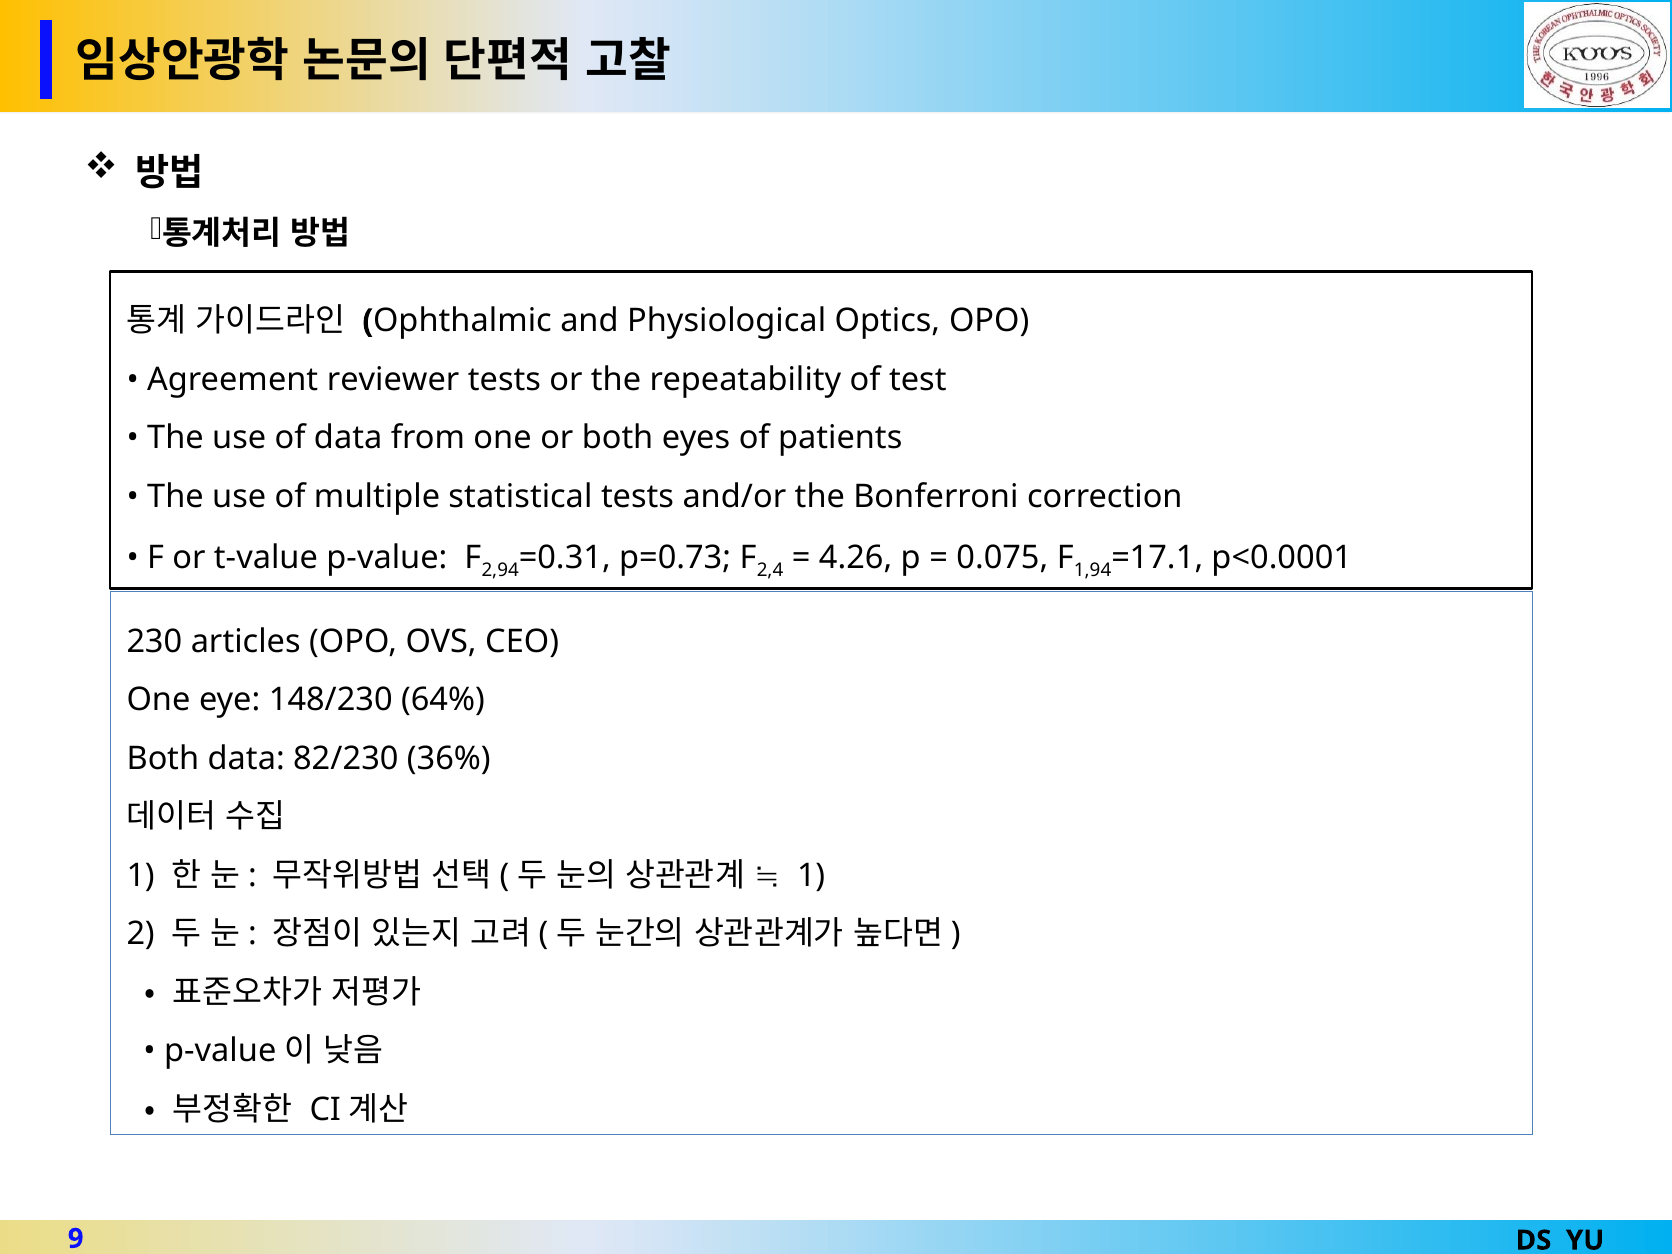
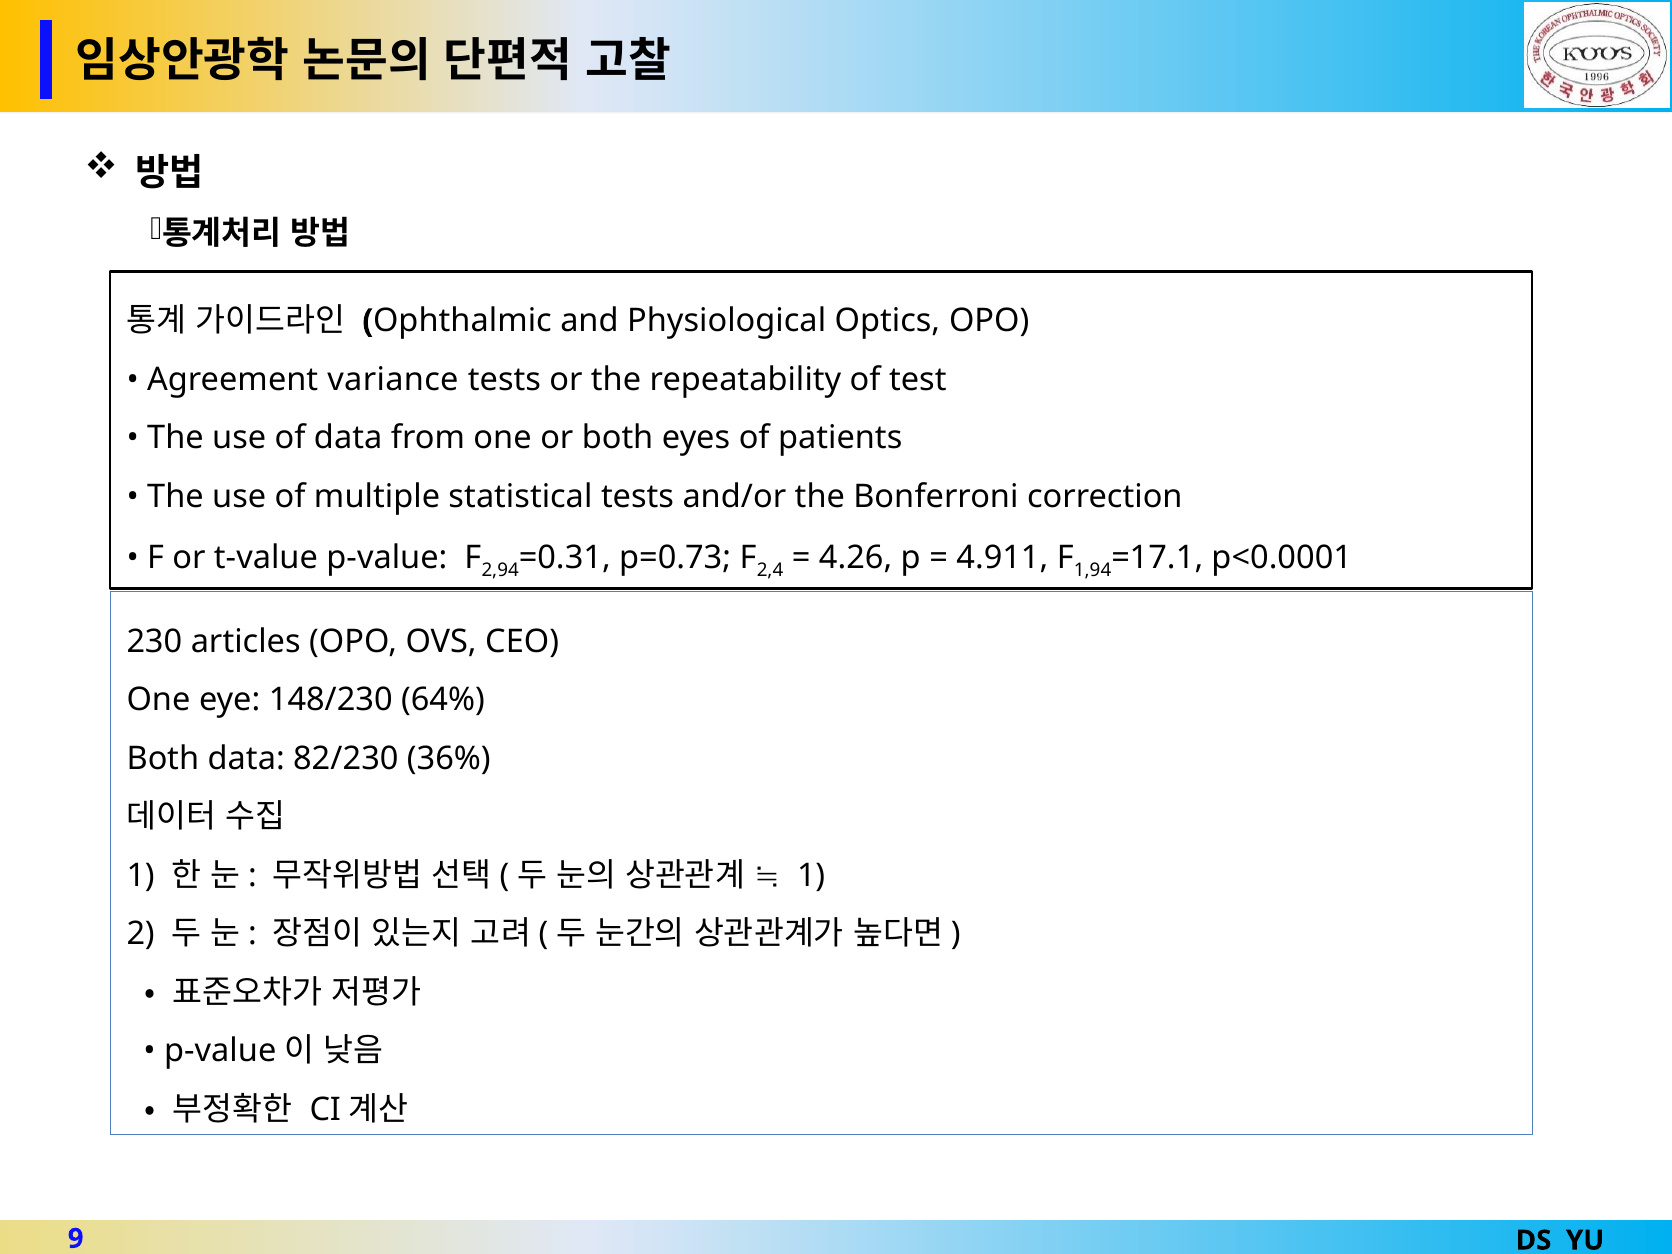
reviewer: reviewer -> variance
0.075: 0.075 -> 4.911
